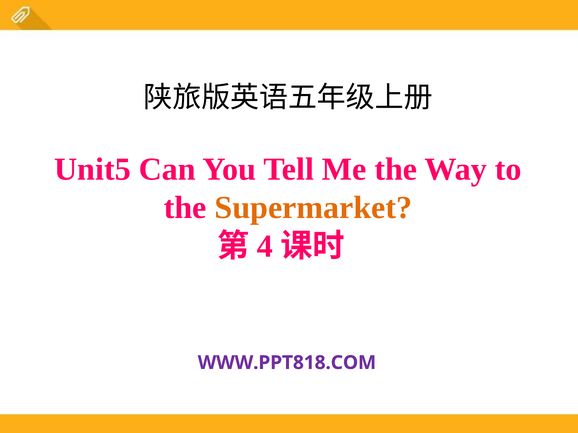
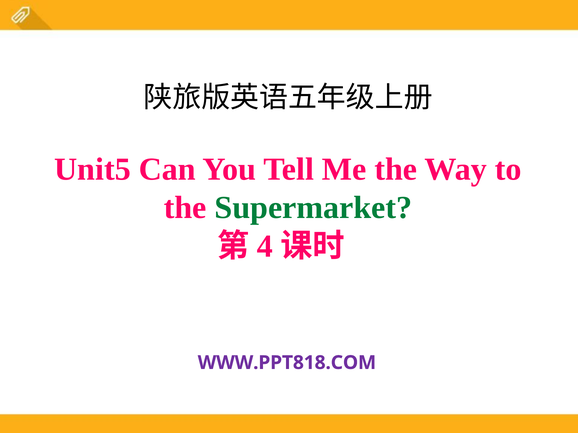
Supermarket colour: orange -> green
